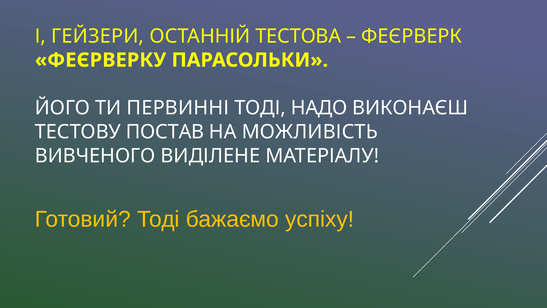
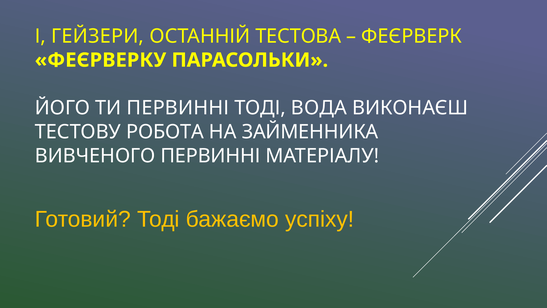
НАДО: НАДО -> ВОДА
ПОСТАВ: ПОСТАВ -> РОБОТА
МОЖЛИВІСТЬ: МОЖЛИВІСТЬ -> ЗАЙМЕННИКА
ВИВЧЕНОГО ВИДІЛЕНЕ: ВИДІЛЕНЕ -> ПЕРВИННІ
